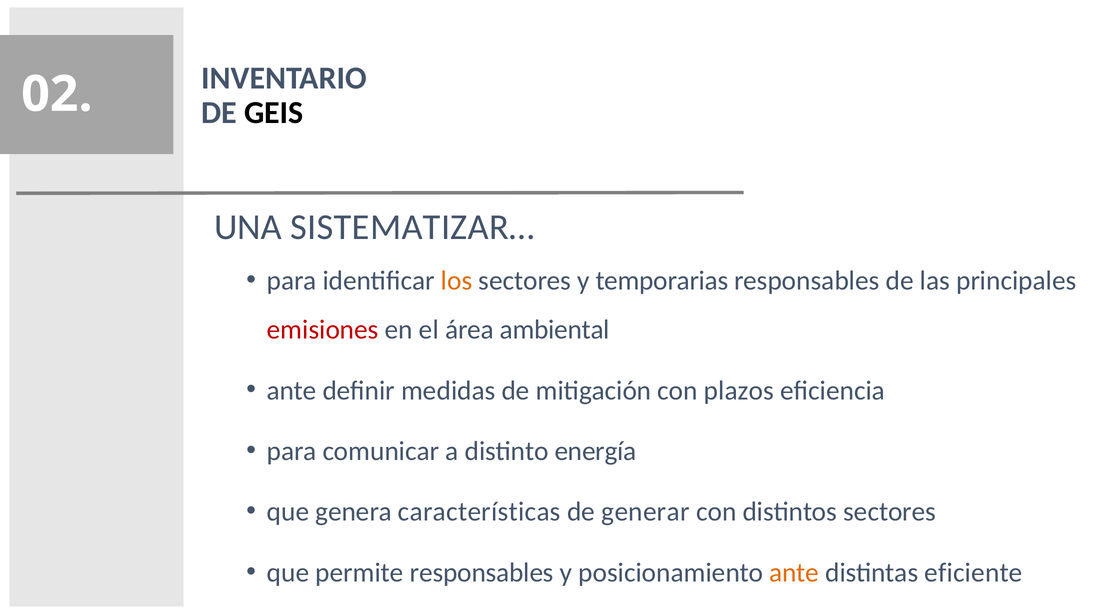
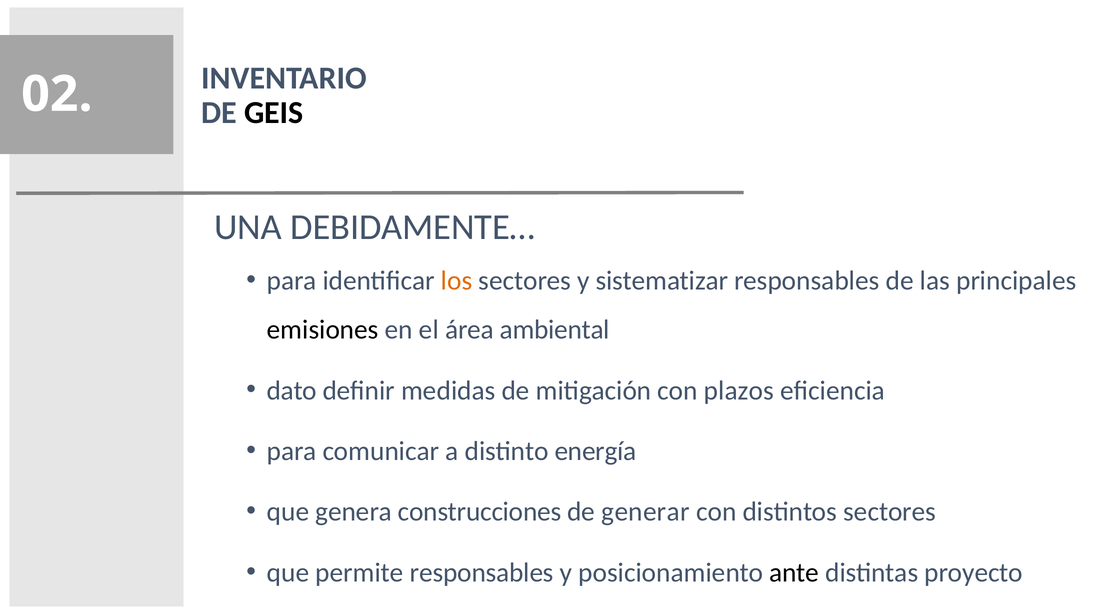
SISTEMATIZAR…: SISTEMATIZAR… -> DEBIDAMENTE…
temporarias: temporarias -> sistematizar
emisiones colour: red -> black
ante at (292, 390): ante -> dato
características: características -> construcciones
ante at (794, 572) colour: orange -> black
eficiente: eficiente -> proyecto
